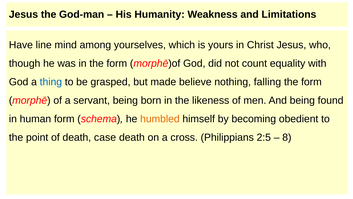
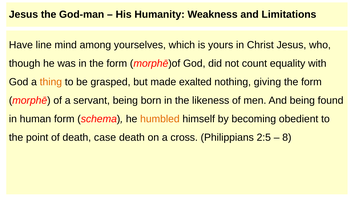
thing colour: blue -> orange
believe: believe -> exalted
falling: falling -> giving
